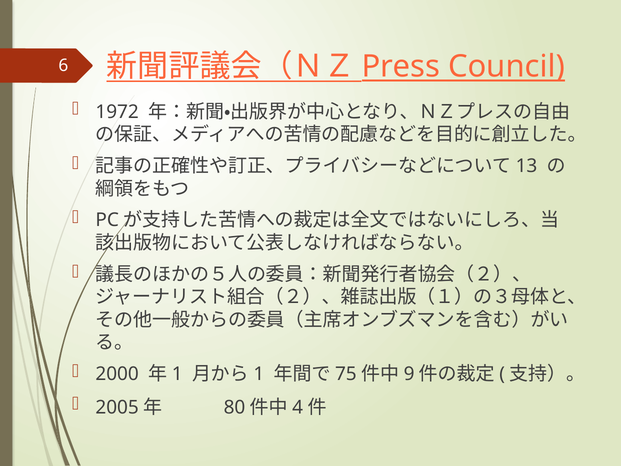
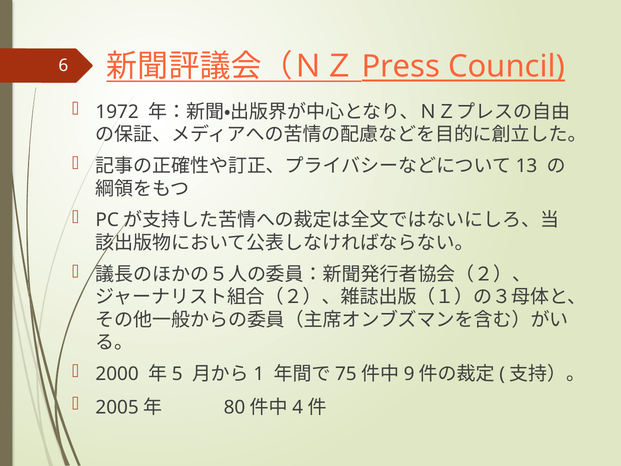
1 at (177, 374): 1 -> 5
